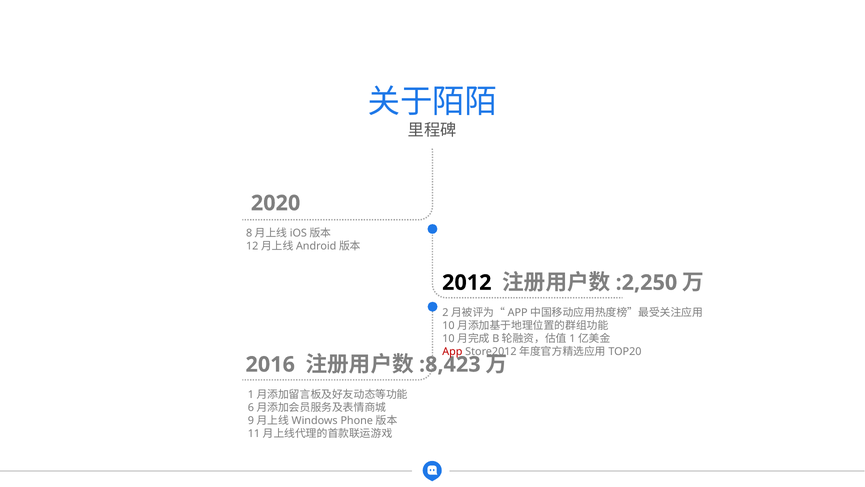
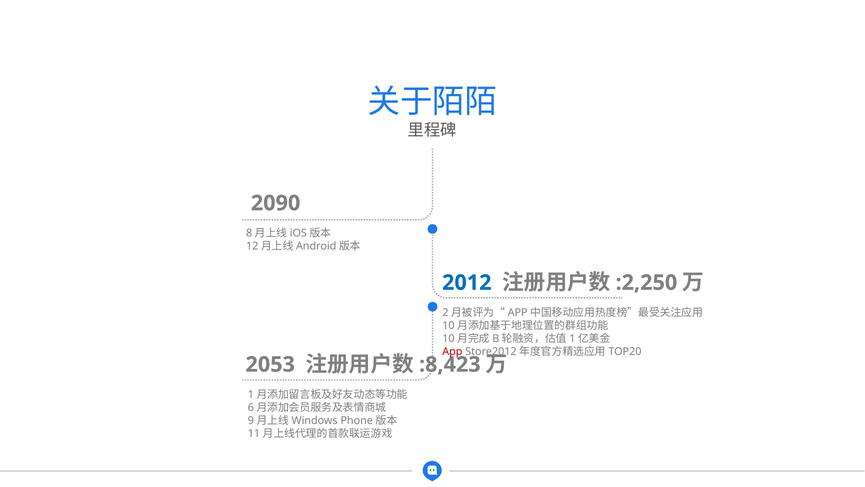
2020: 2020 -> 2090
2012 colour: black -> blue
2016: 2016 -> 2053
